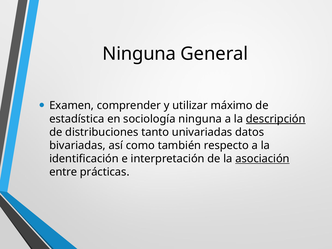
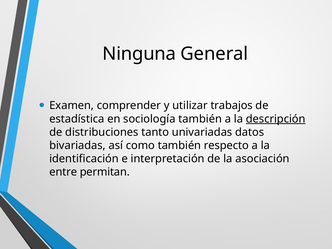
máximo: máximo -> trabajos
sociología ninguna: ninguna -> también
asociación underline: present -> none
prácticas: prácticas -> permitan
